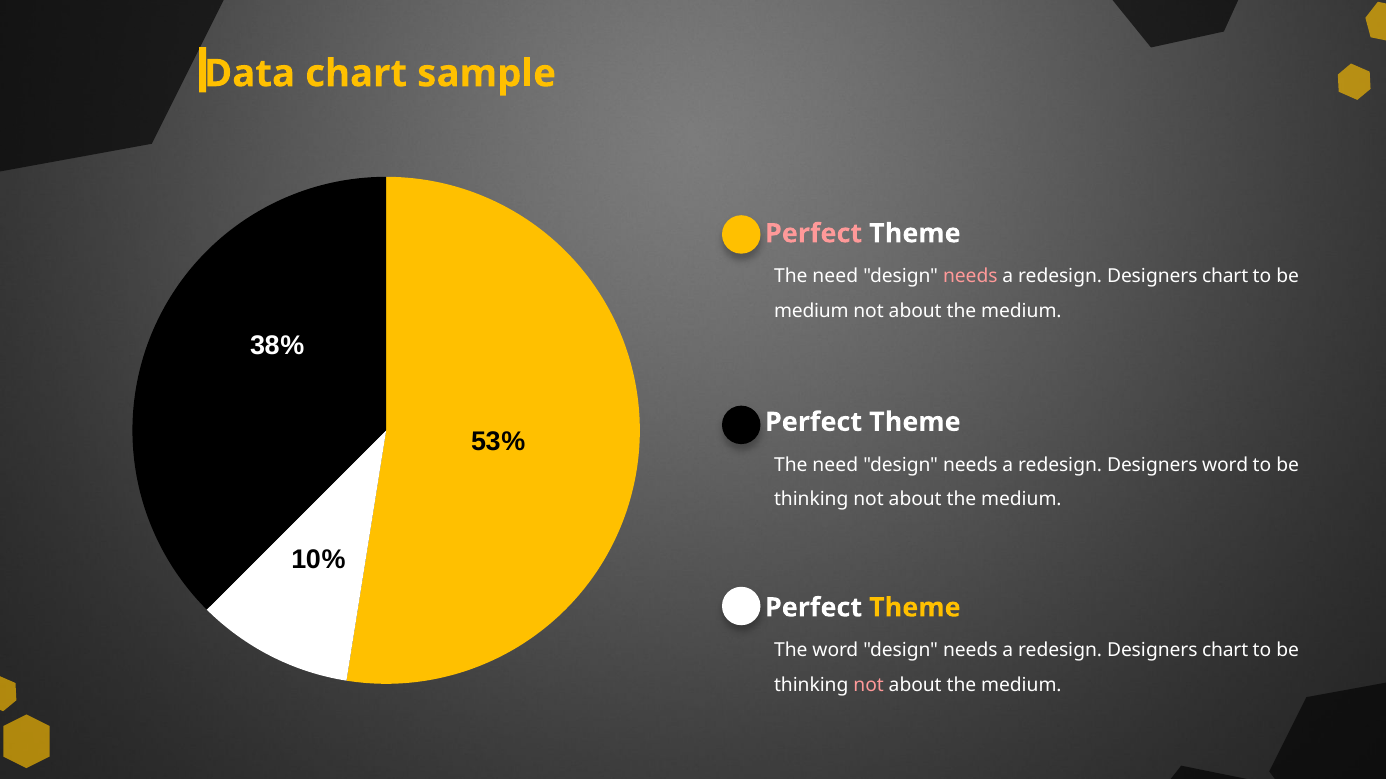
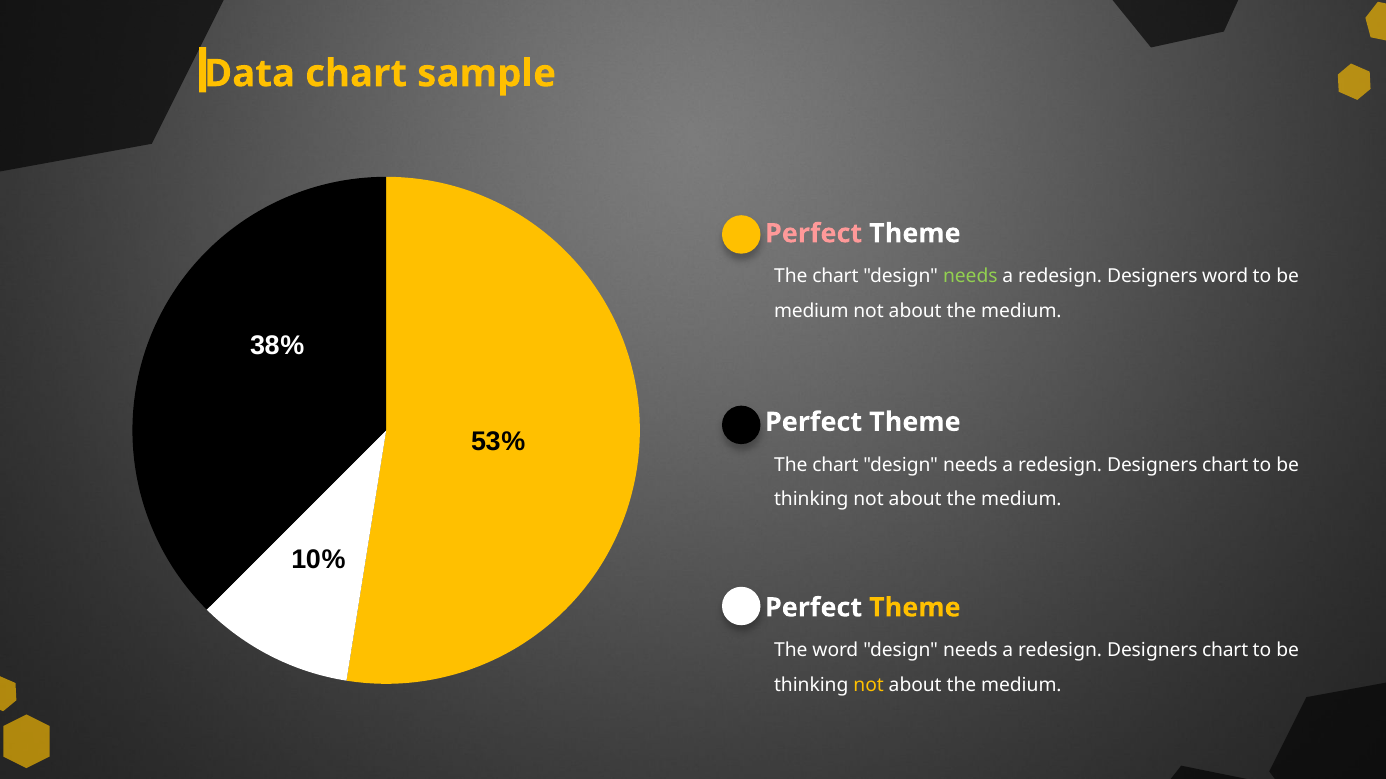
need at (835, 276): need -> chart
needs at (970, 276) colour: pink -> light green
chart at (1225, 276): chart -> word
need at (835, 465): need -> chart
word at (1225, 465): word -> chart
not at (869, 686) colour: pink -> yellow
